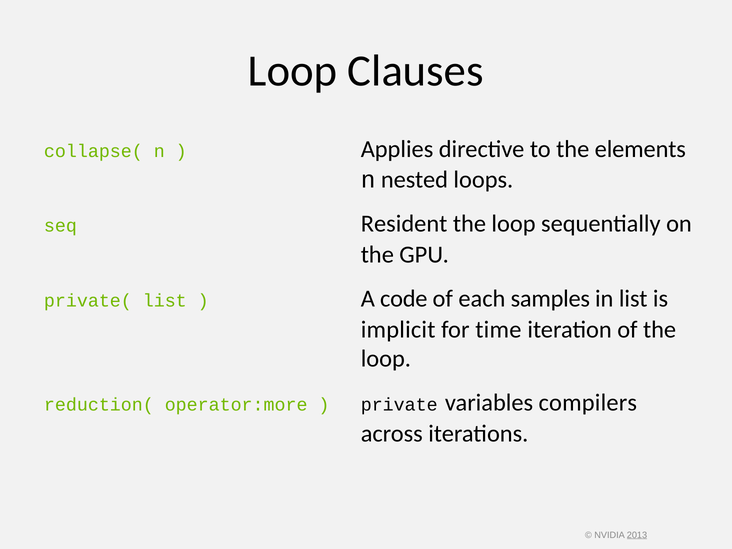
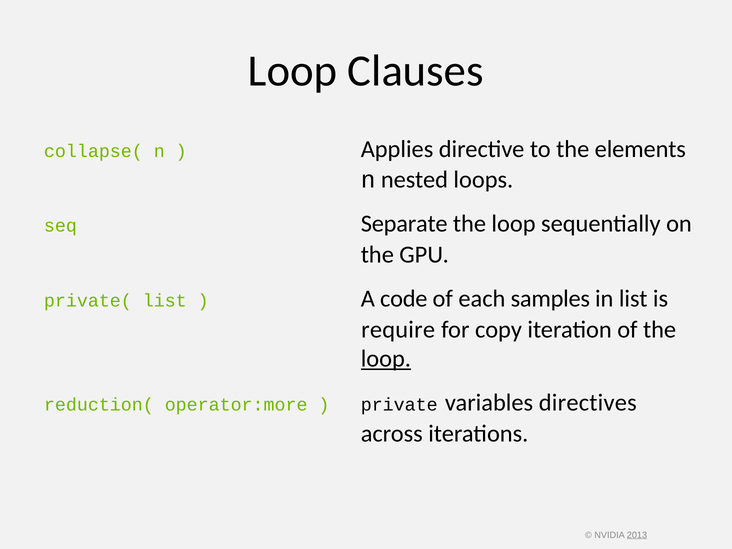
Resident: Resident -> Separate
implicit: implicit -> require
time: time -> copy
loop at (386, 359) underline: none -> present
compilers: compilers -> directives
